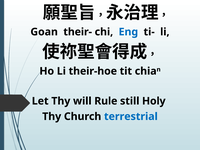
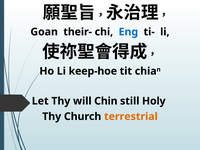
their-hoe: their-hoe -> keep-hoe
Rule: Rule -> Chin
terrestrial colour: blue -> orange
